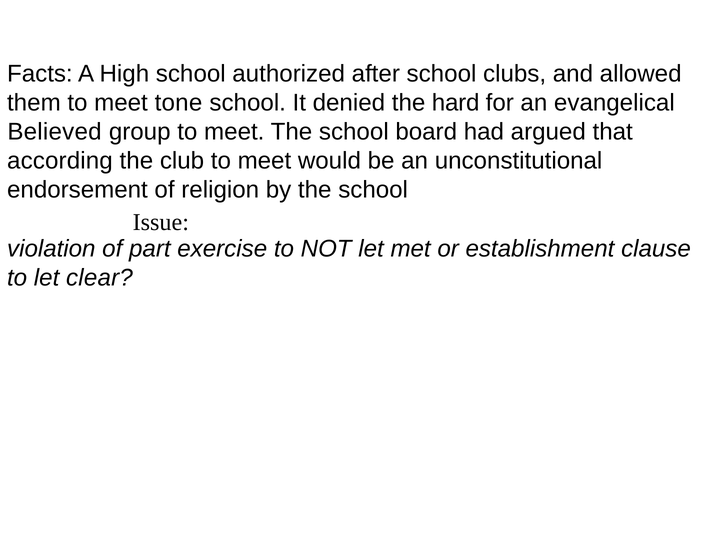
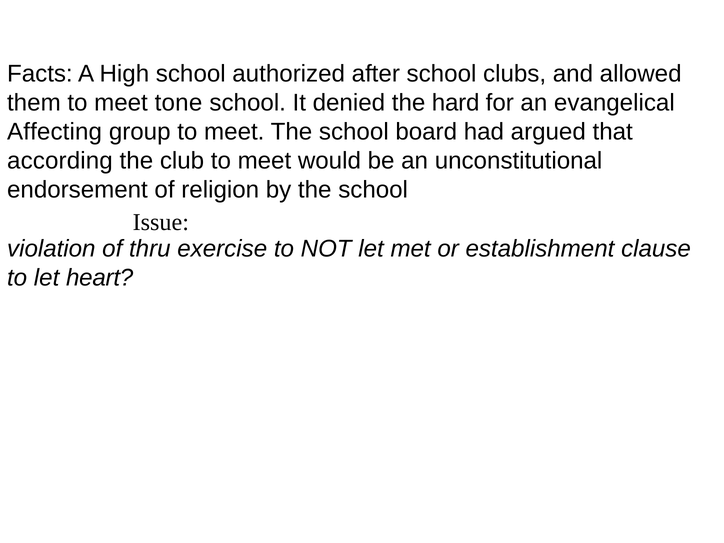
Believed: Believed -> Affecting
part: part -> thru
clear: clear -> heart
